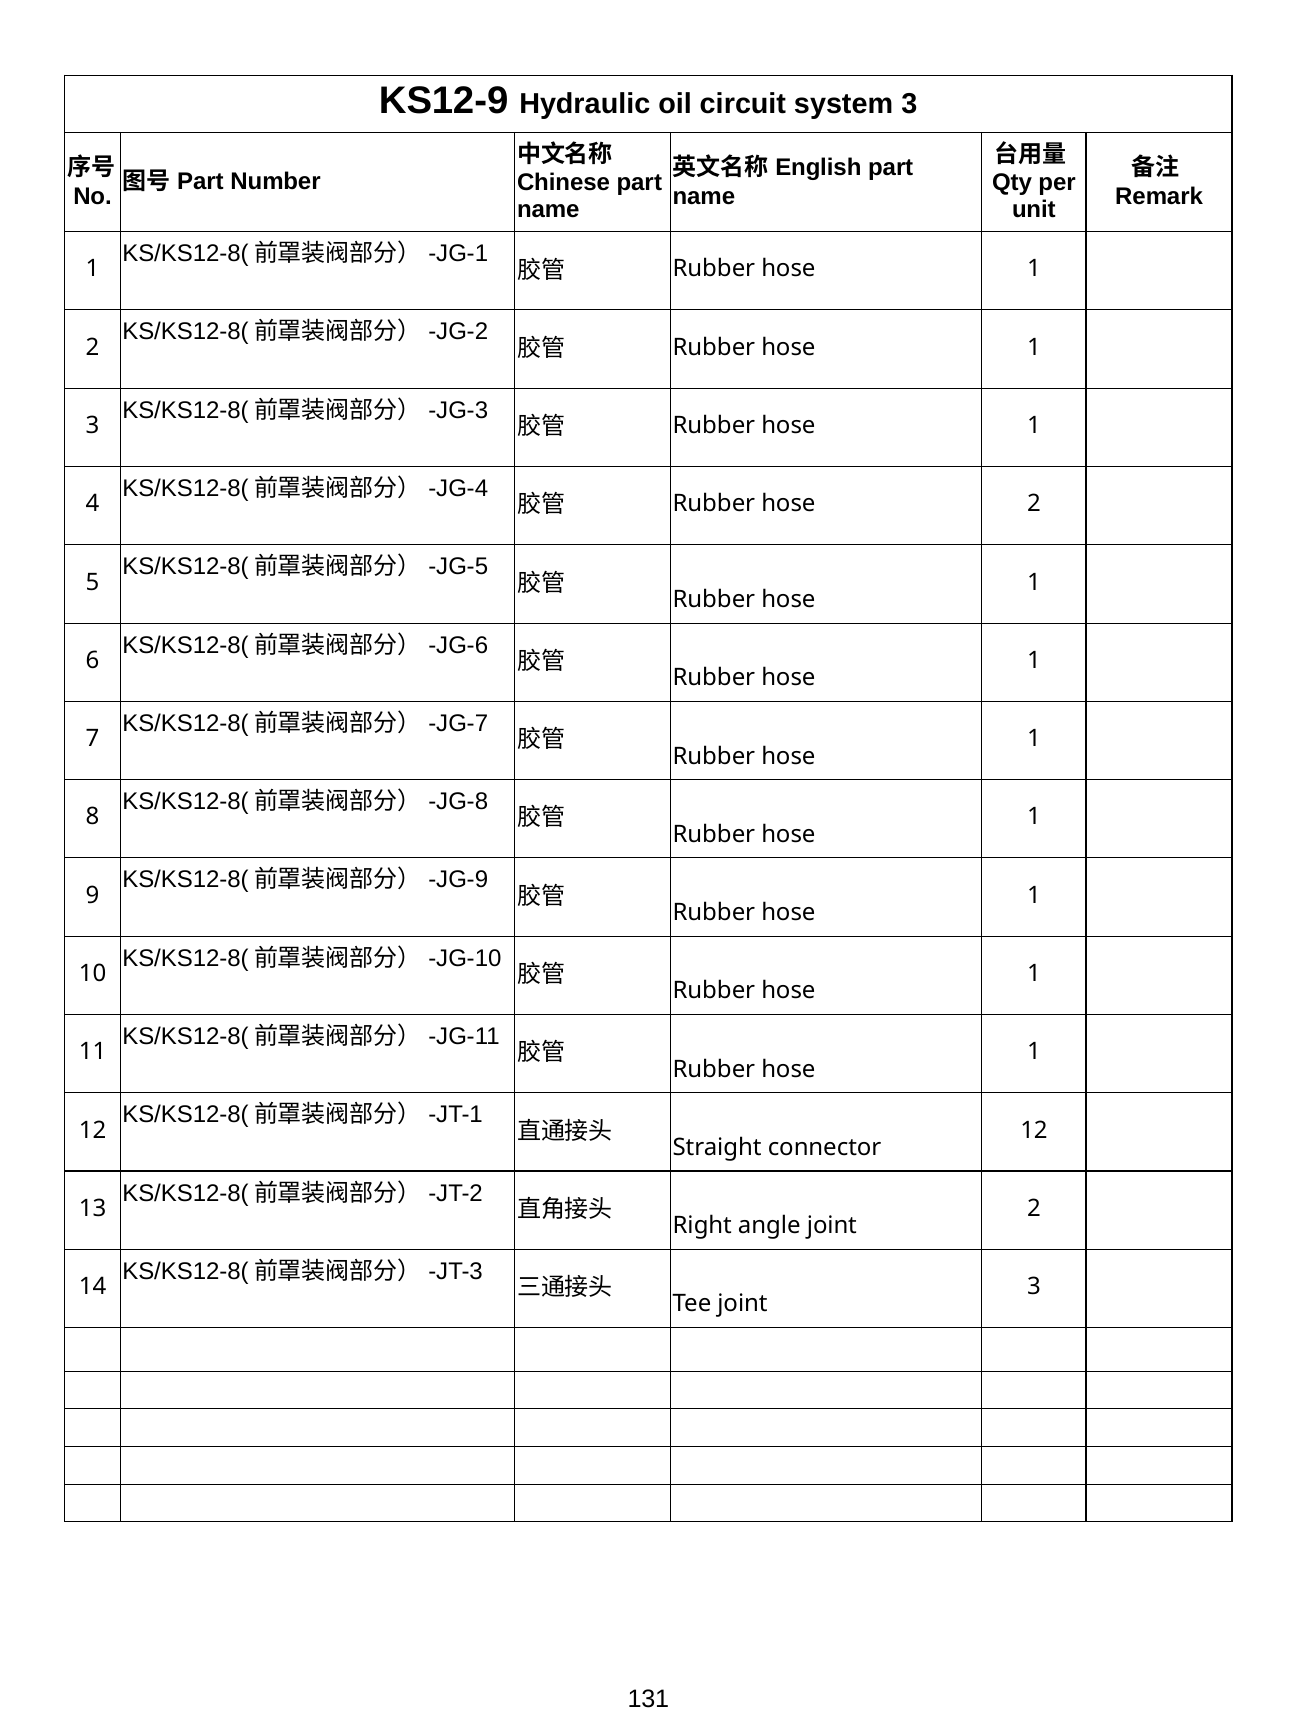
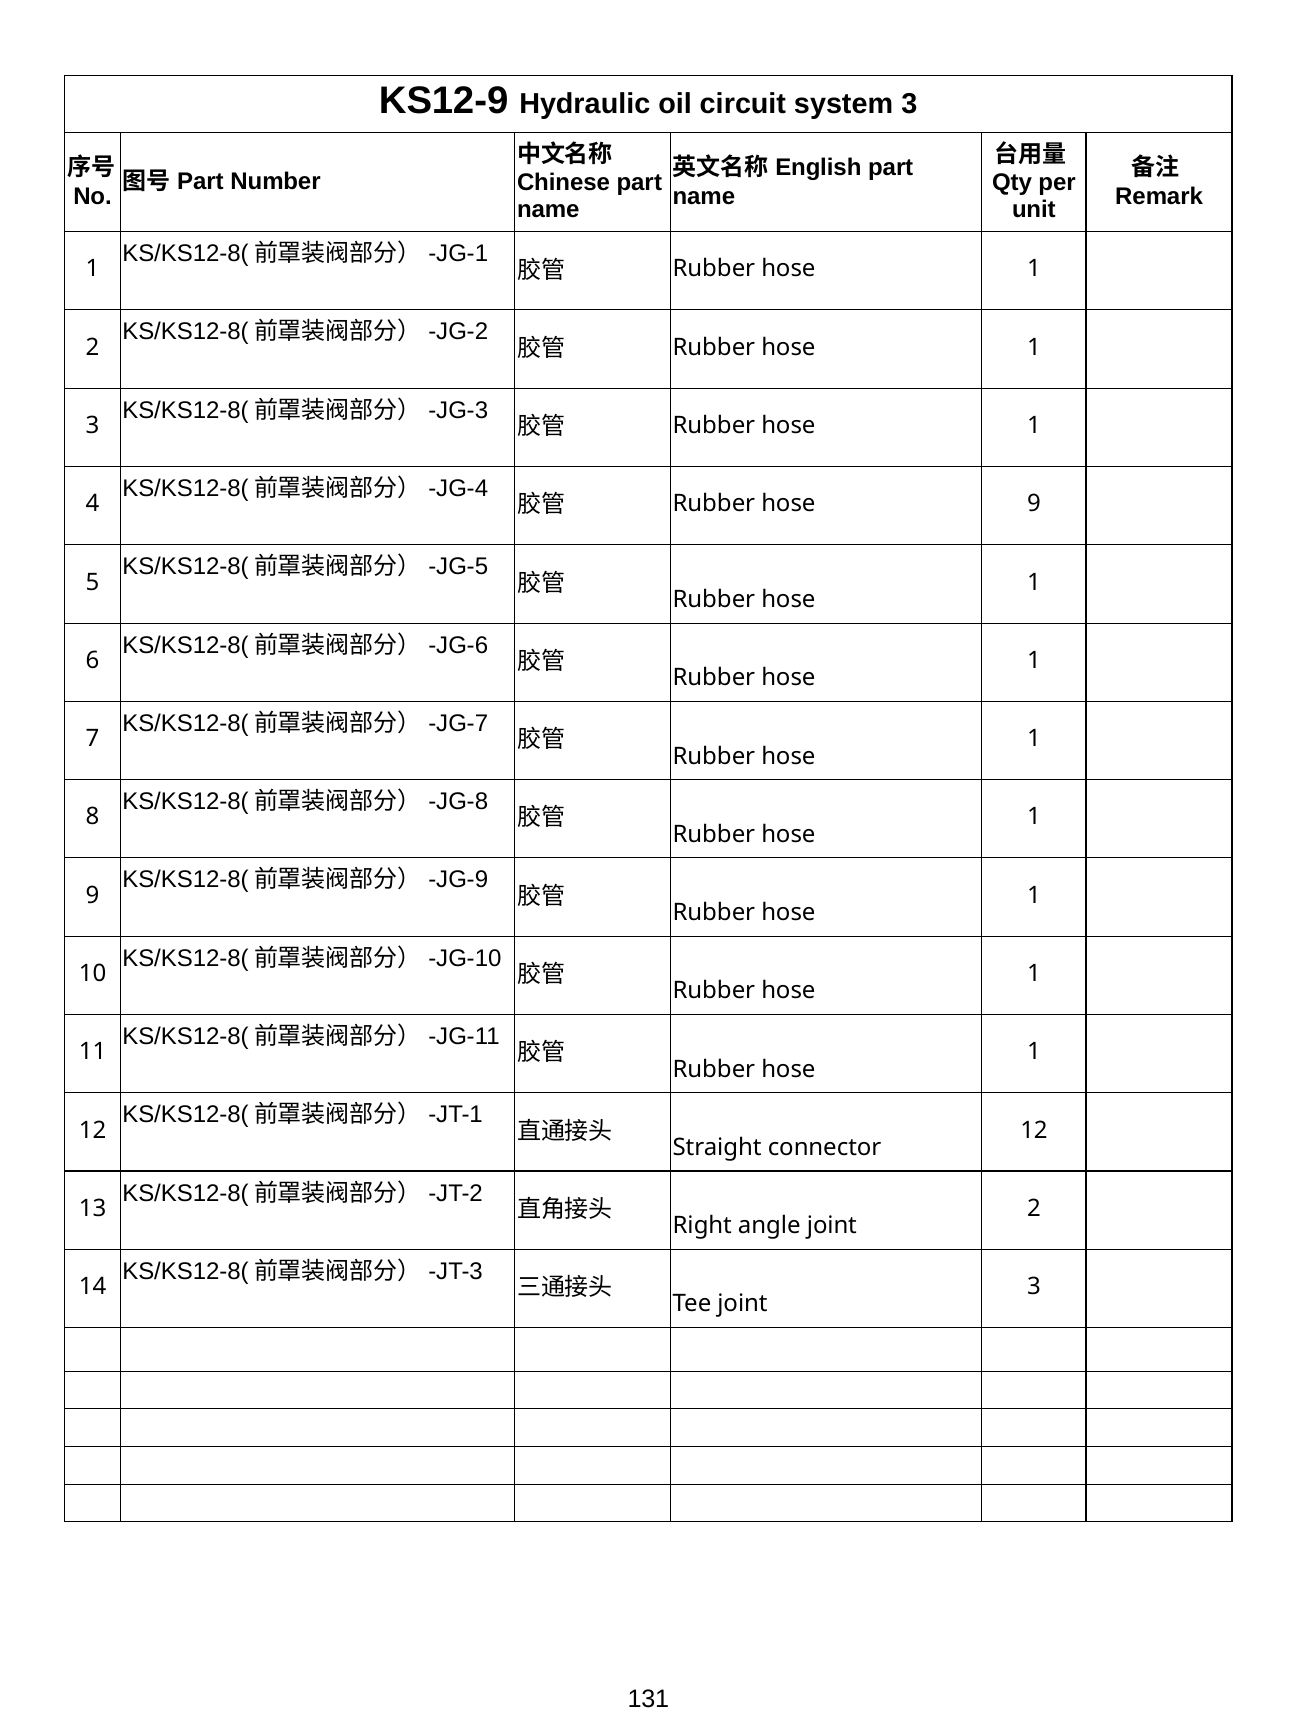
hose 2: 2 -> 9
